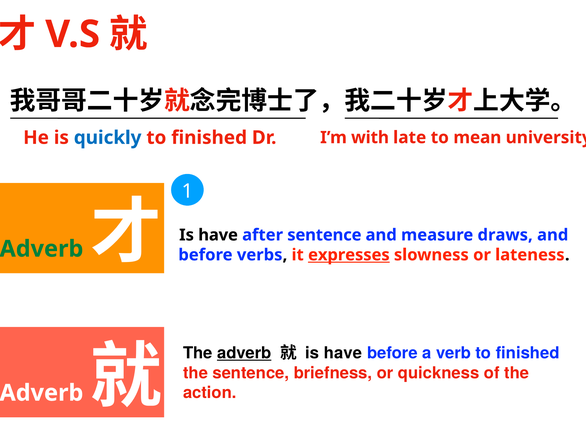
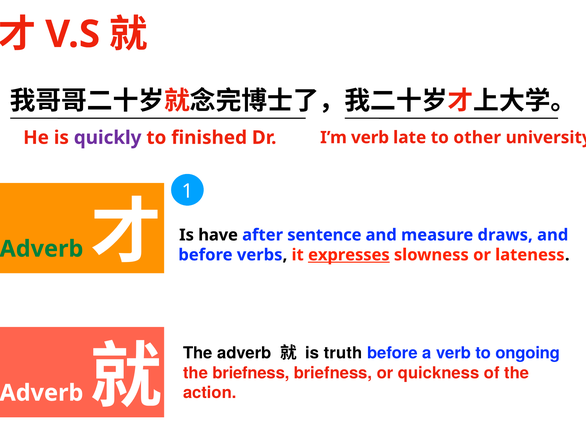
quickly colour: blue -> purple
I’m with: with -> verb
mean: mean -> other
adverb at (244, 353) underline: present -> none
have at (343, 353): have -> truth
verb to finished: finished -> ongoing
the sentence: sentence -> briefness
